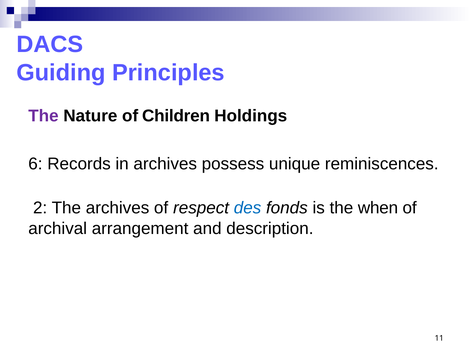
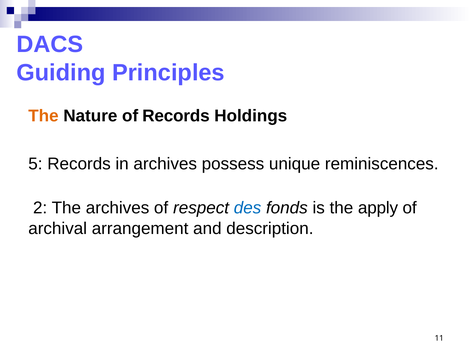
The at (43, 116) colour: purple -> orange
of Children: Children -> Records
6: 6 -> 5
when: when -> apply
